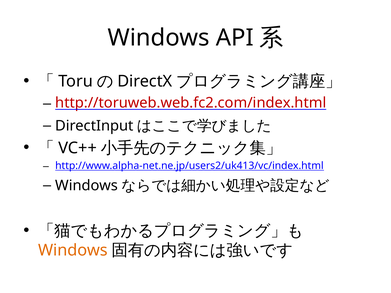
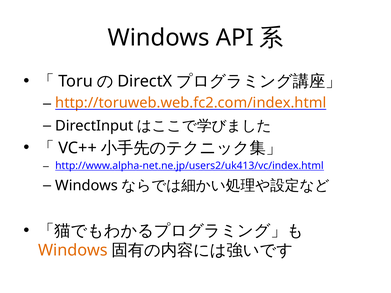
http://toruweb.web.fc2.com/index.html colour: red -> orange
